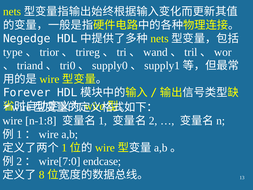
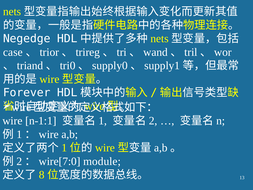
type: type -> case
n-1:8: n-1:8 -> n-1:1
endcase: endcase -> module
